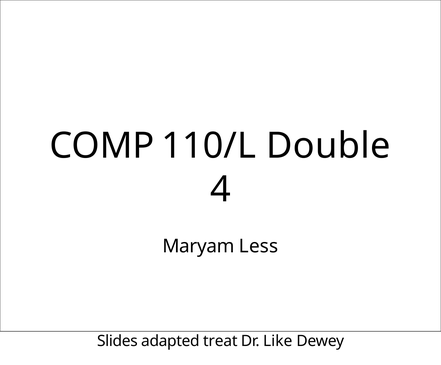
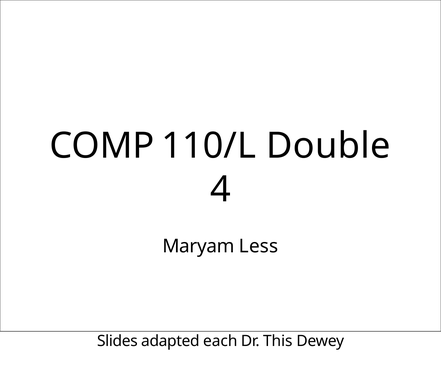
treat: treat -> each
Like: Like -> This
